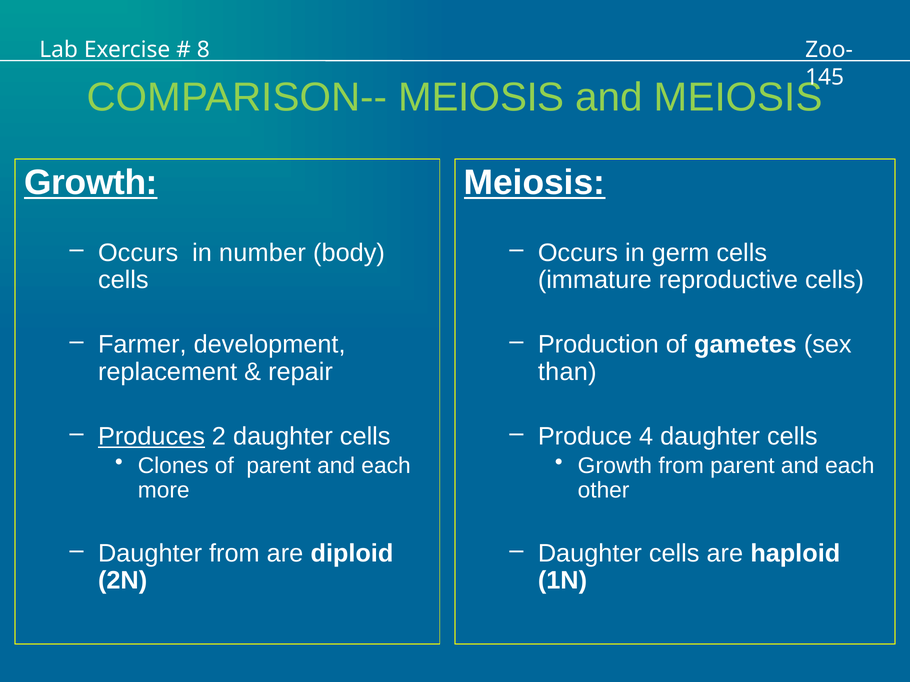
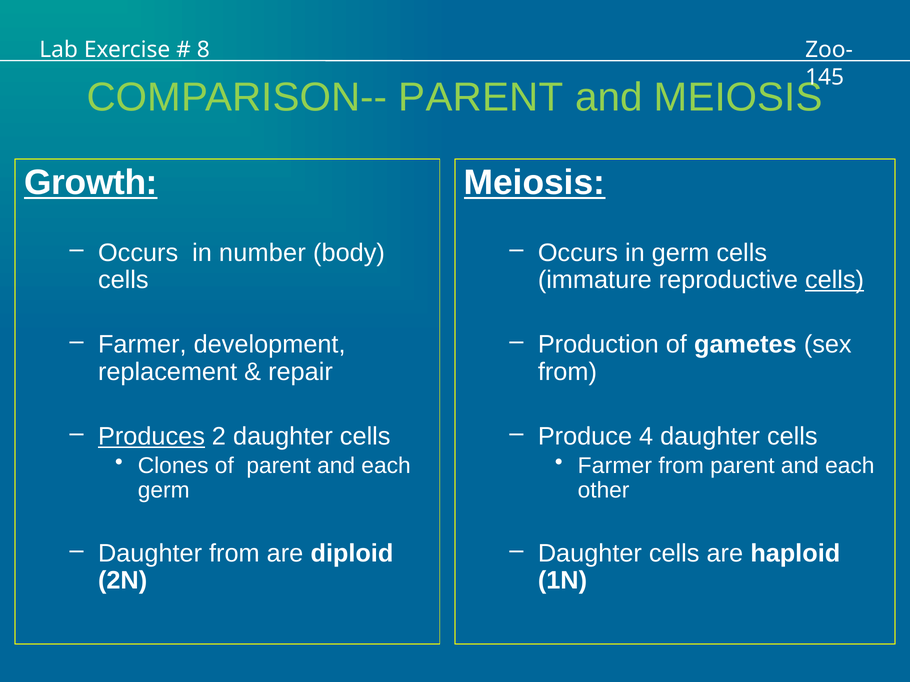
COMPARISON-- MEIOSIS: MEIOSIS -> PARENT
cells at (835, 280) underline: none -> present
than at (567, 372): than -> from
Growth at (615, 466): Growth -> Farmer
more at (164, 490): more -> germ
